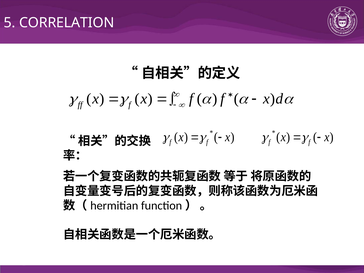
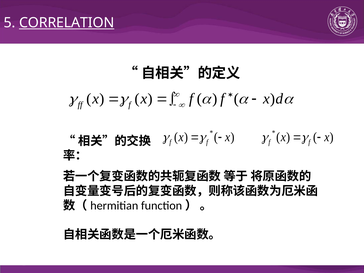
CORRELATION underline: none -> present
